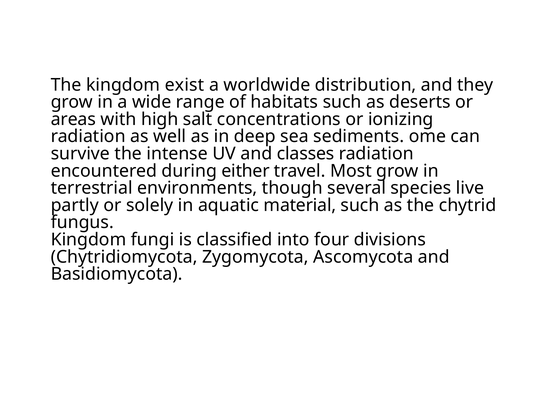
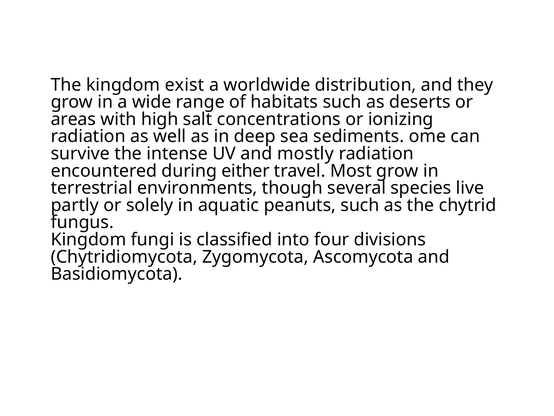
classes: classes -> mostly
material: material -> peanuts
